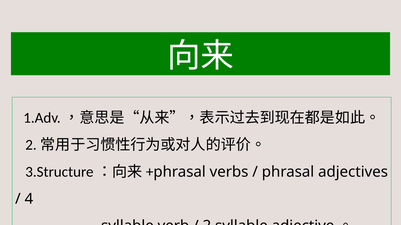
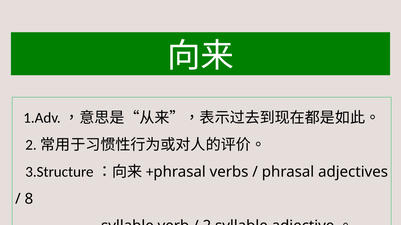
4: 4 -> 8
